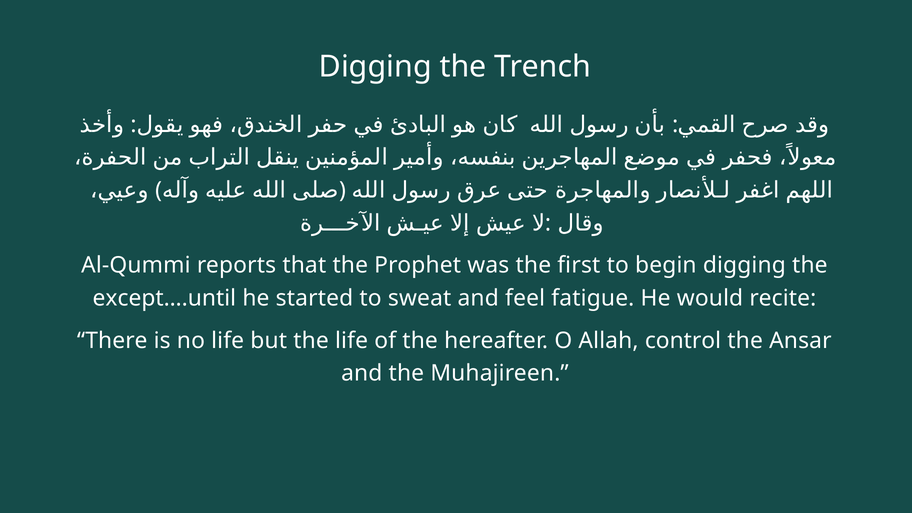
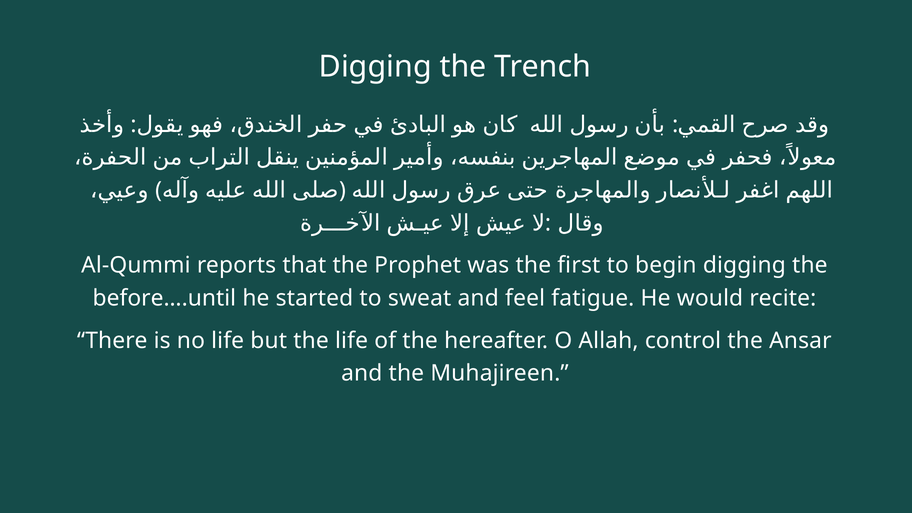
except….until: except….until -> before….until
